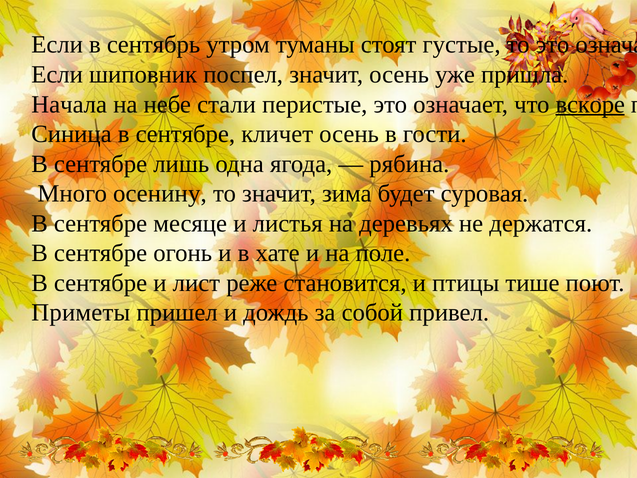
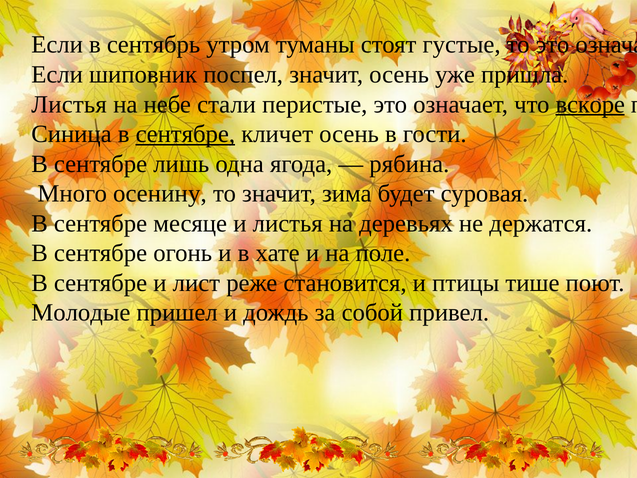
Начала at (69, 104): Начала -> Листья
сентябре at (185, 134) underline: none -> present
Приметы: Приметы -> Молодые
